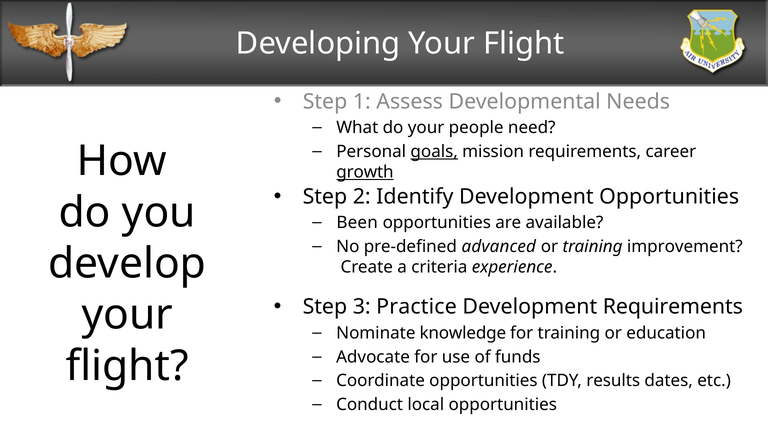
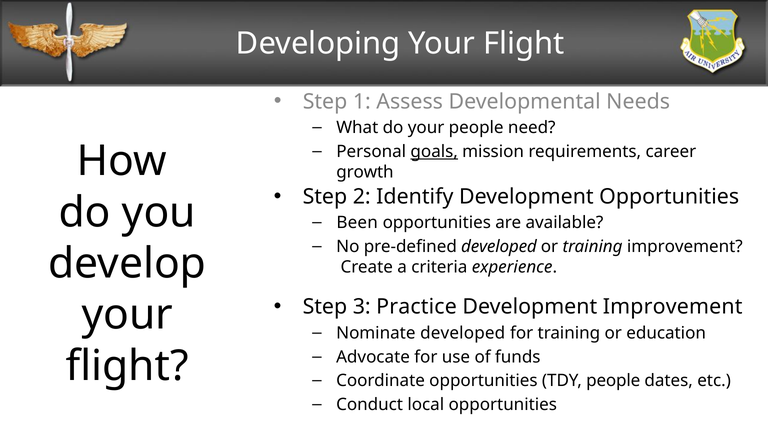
growth underline: present -> none
pre-defined advanced: advanced -> developed
Development Requirements: Requirements -> Improvement
Nominate knowledge: knowledge -> developed
TDY results: results -> people
